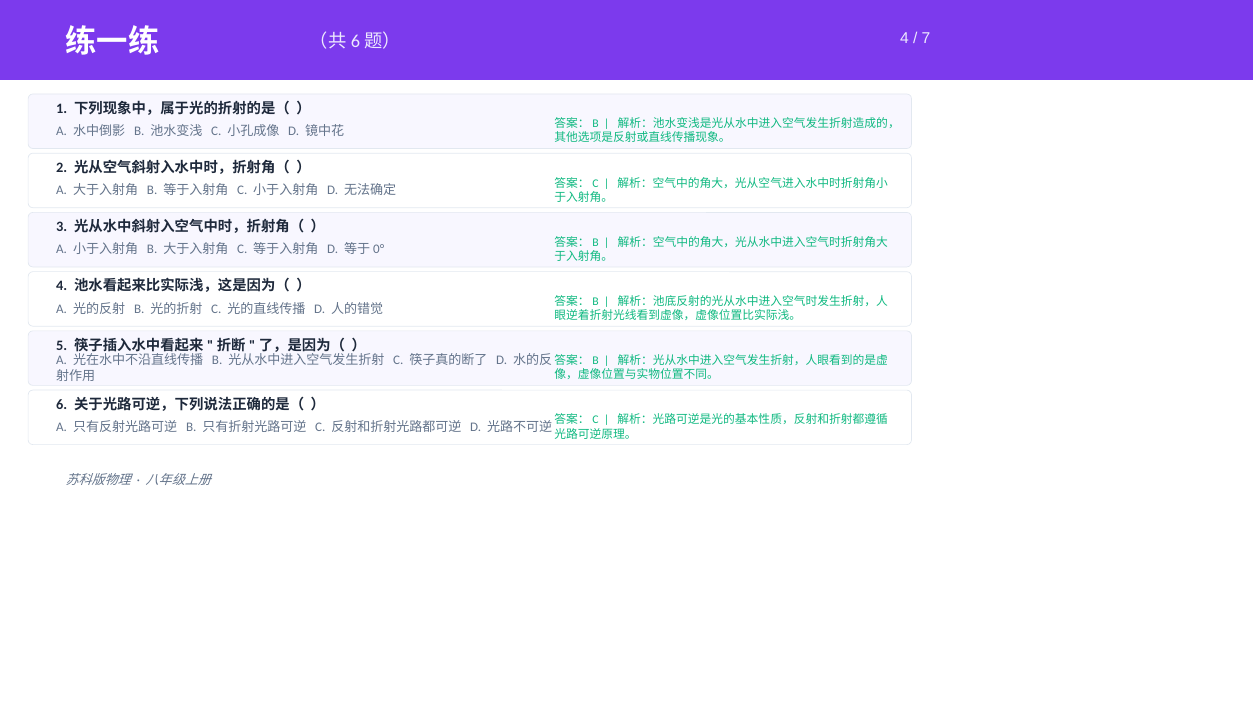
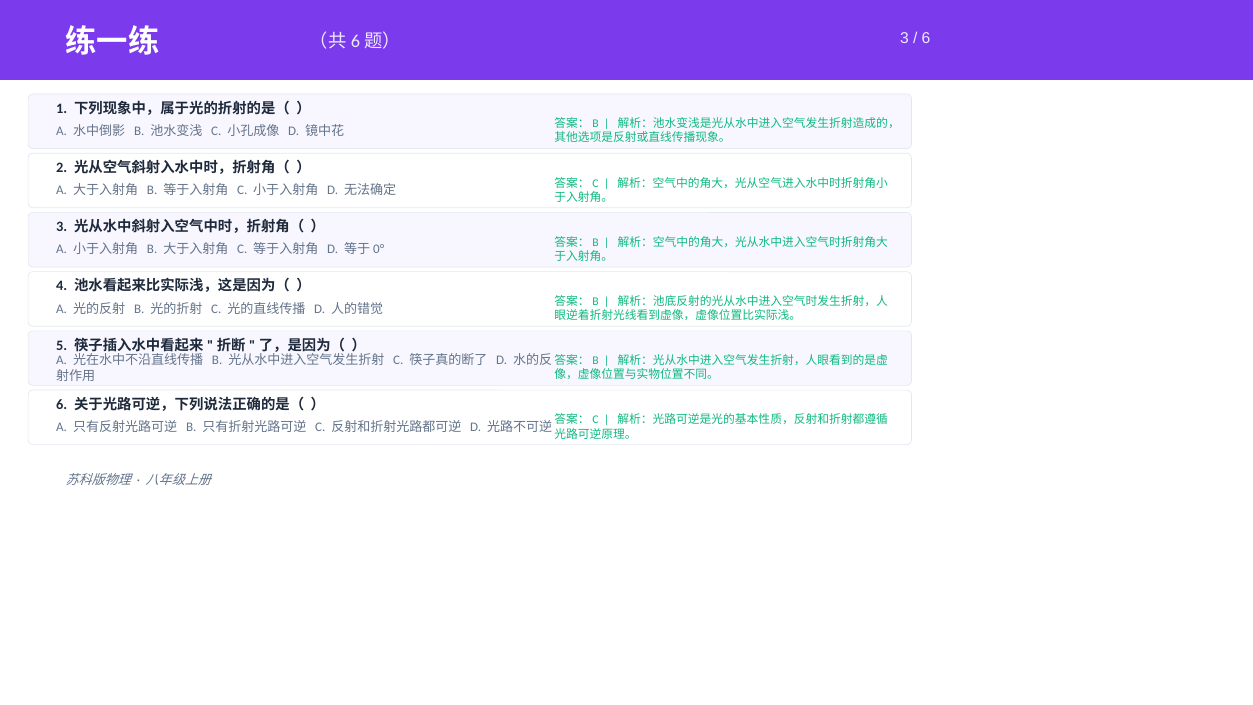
4 at (904, 39): 4 -> 3
7 at (926, 39): 7 -> 6
